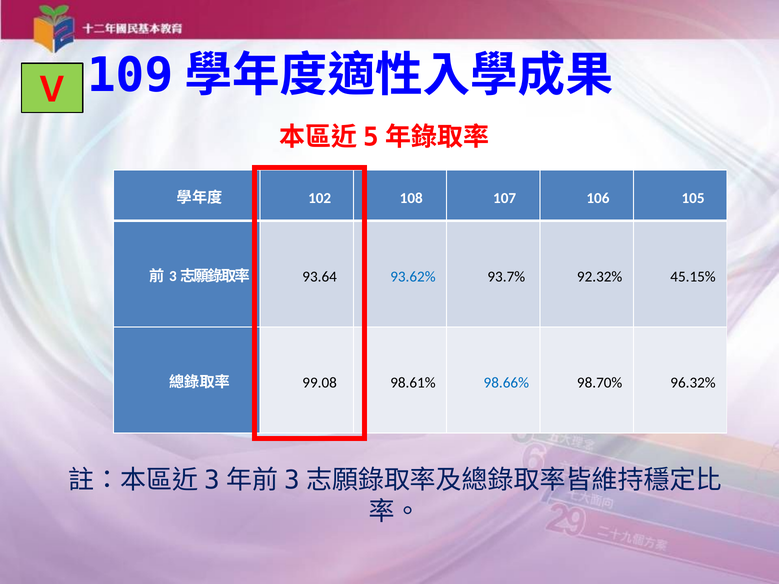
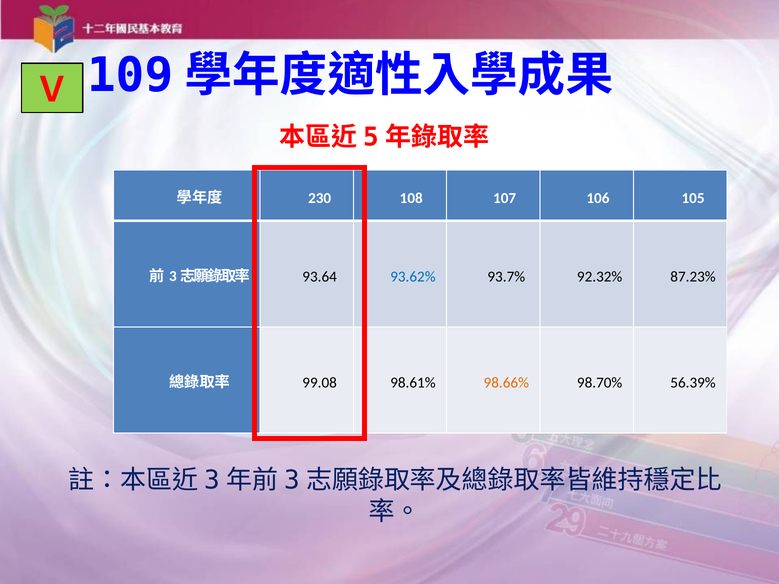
102: 102 -> 230
45.15%: 45.15% -> 87.23%
98.66% colour: blue -> orange
96.32%: 96.32% -> 56.39%
